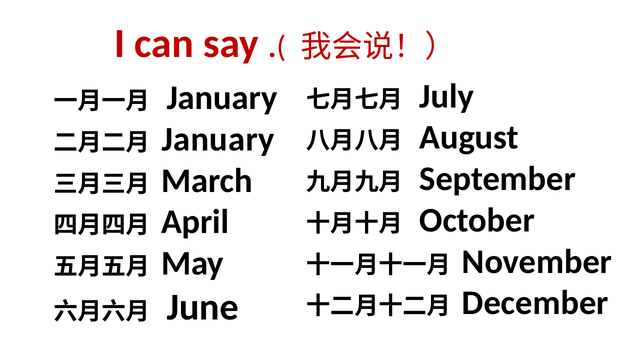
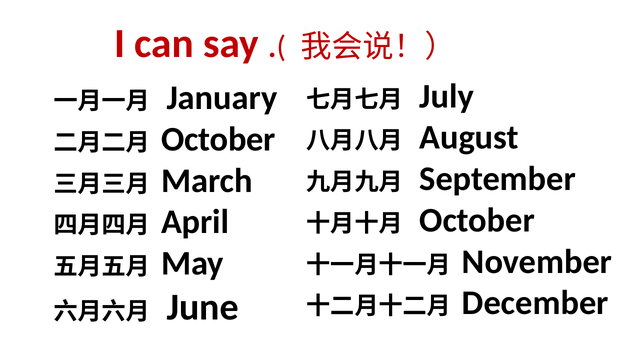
January at (218, 139): January -> October
